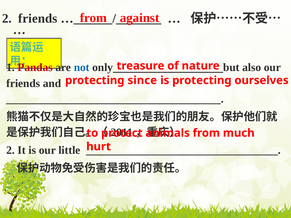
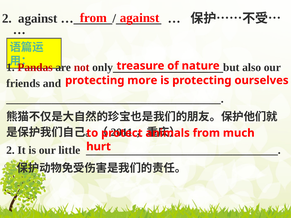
2 friends: friends -> against
not colour: blue -> red
since: since -> more
